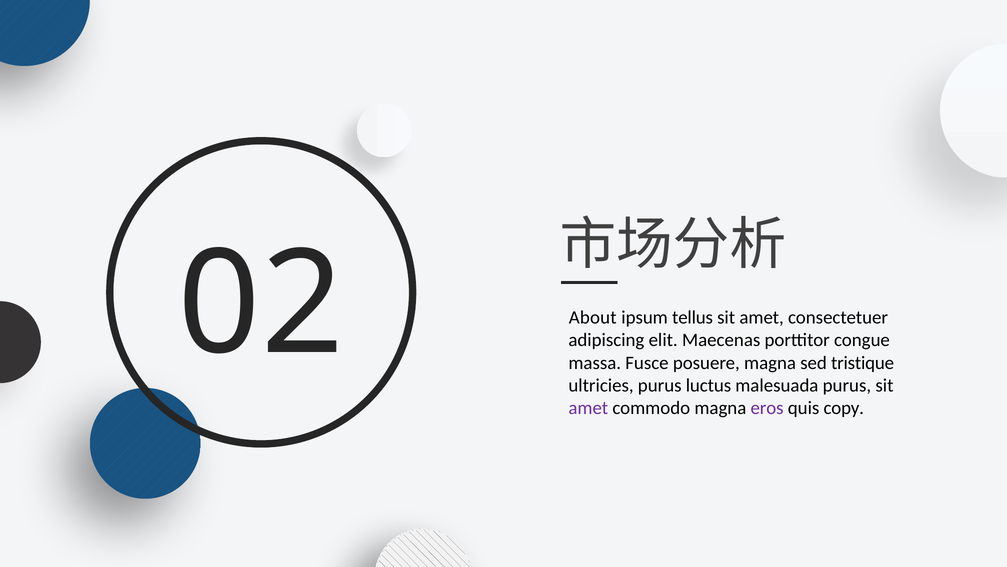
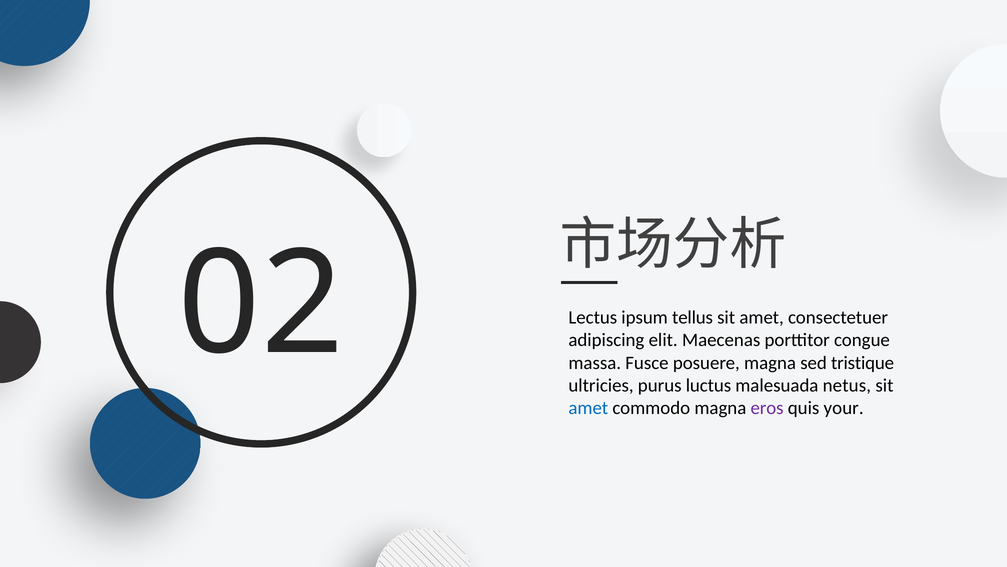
About: About -> Lectus
malesuada purus: purus -> netus
amet at (588, 408) colour: purple -> blue
copy: copy -> your
